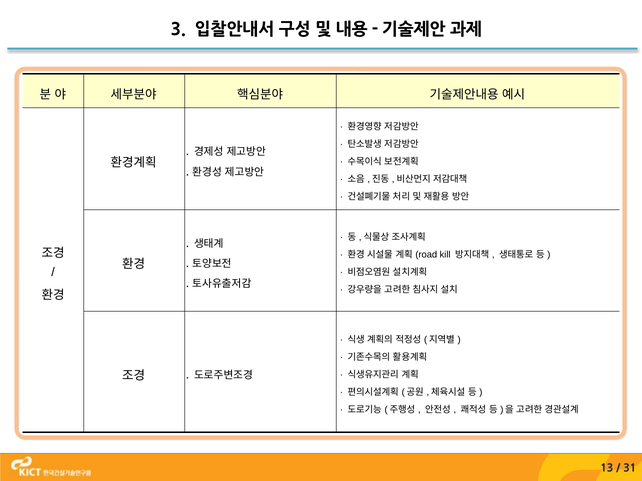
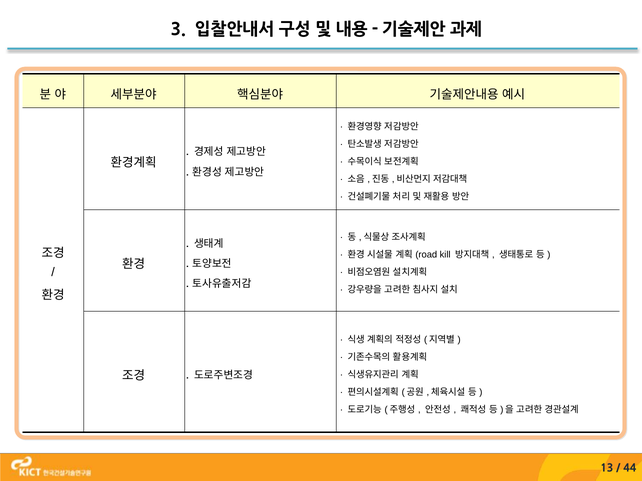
31: 31 -> 44
